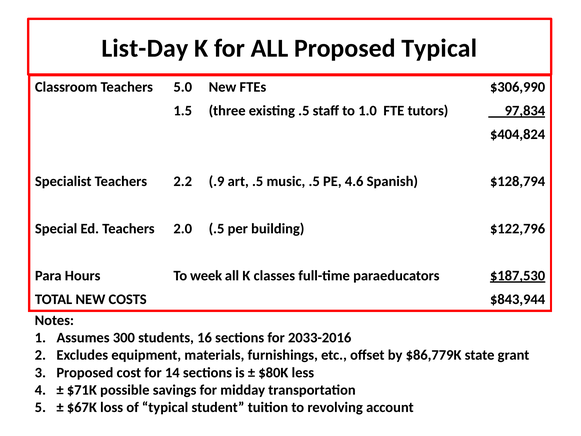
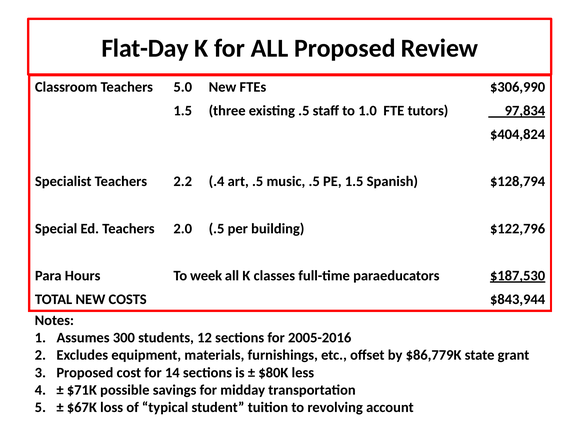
List-Day: List-Day -> Flat-Day
Proposed Typical: Typical -> Review
.9: .9 -> .4
PE 4.6: 4.6 -> 1.5
16: 16 -> 12
2033-2016: 2033-2016 -> 2005-2016
